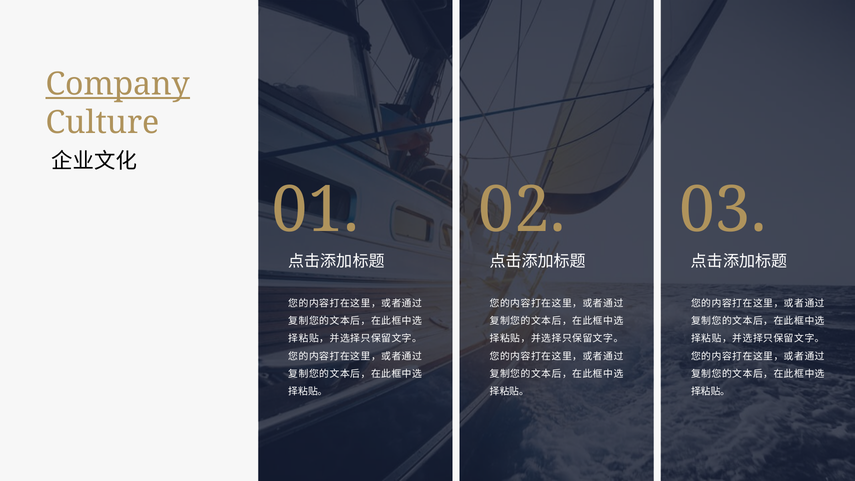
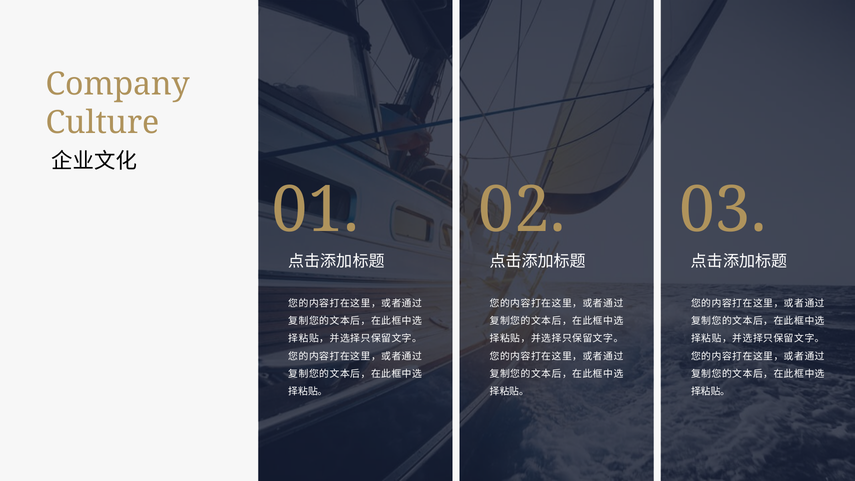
Company underline: present -> none
